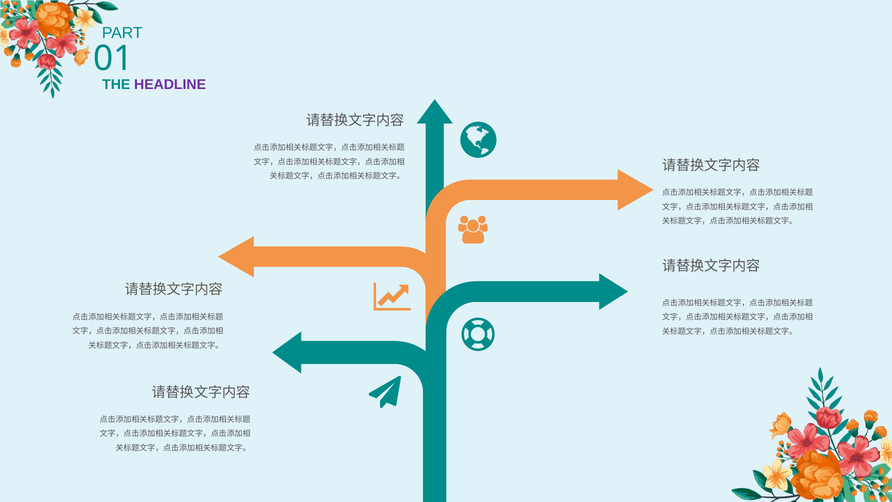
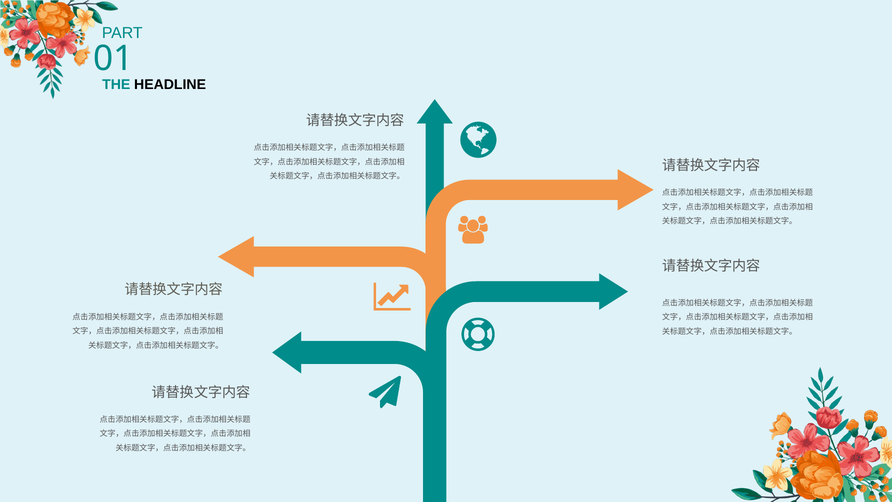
HEADLINE colour: purple -> black
